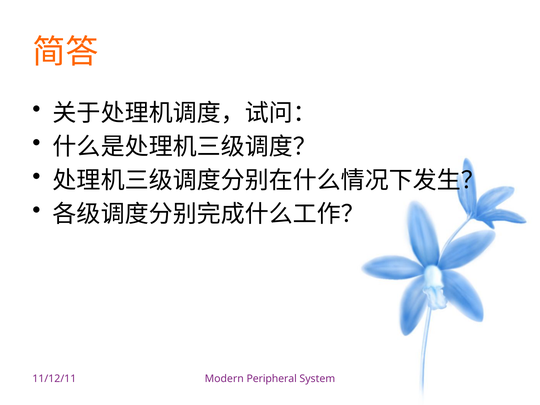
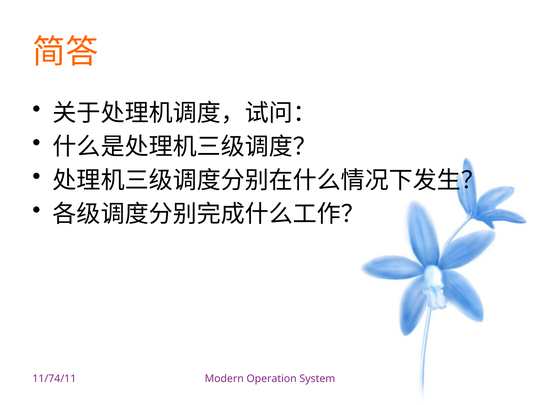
11/12/11: 11/12/11 -> 11/74/11
Peripheral: Peripheral -> Operation
